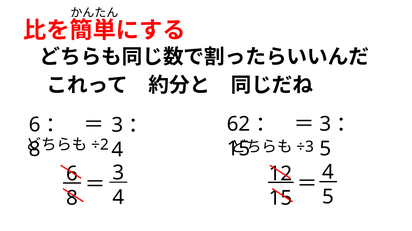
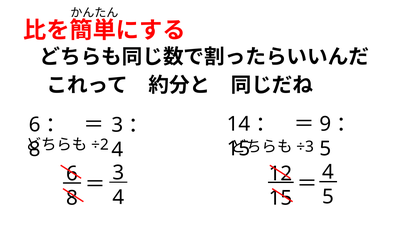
3 at (325, 125): 3 -> 9
62: 62 -> 14
